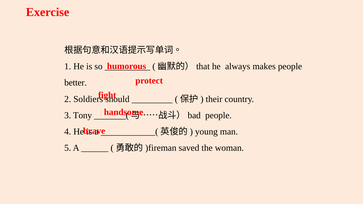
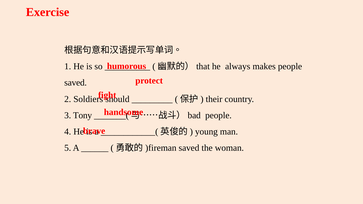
better at (76, 83): better -> saved
